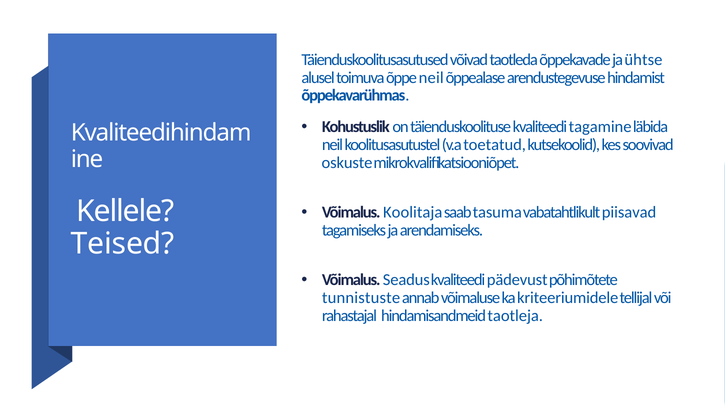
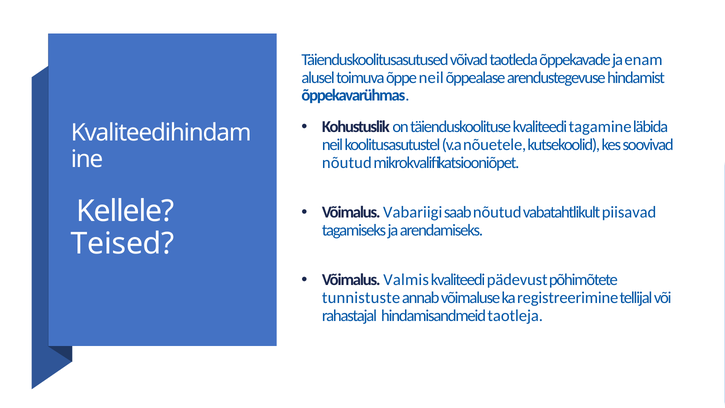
ühtse: ühtse -> enam
toetatud: toetatud -> nõuetele
oskuste at (347, 163): oskuste -> nõutud
Koolitaja: Koolitaja -> Vabariigi
saab tasuma: tasuma -> nõutud
Seadus: Seadus -> Valmis
kriteeriumidele: kriteeriumidele -> registreerimine
